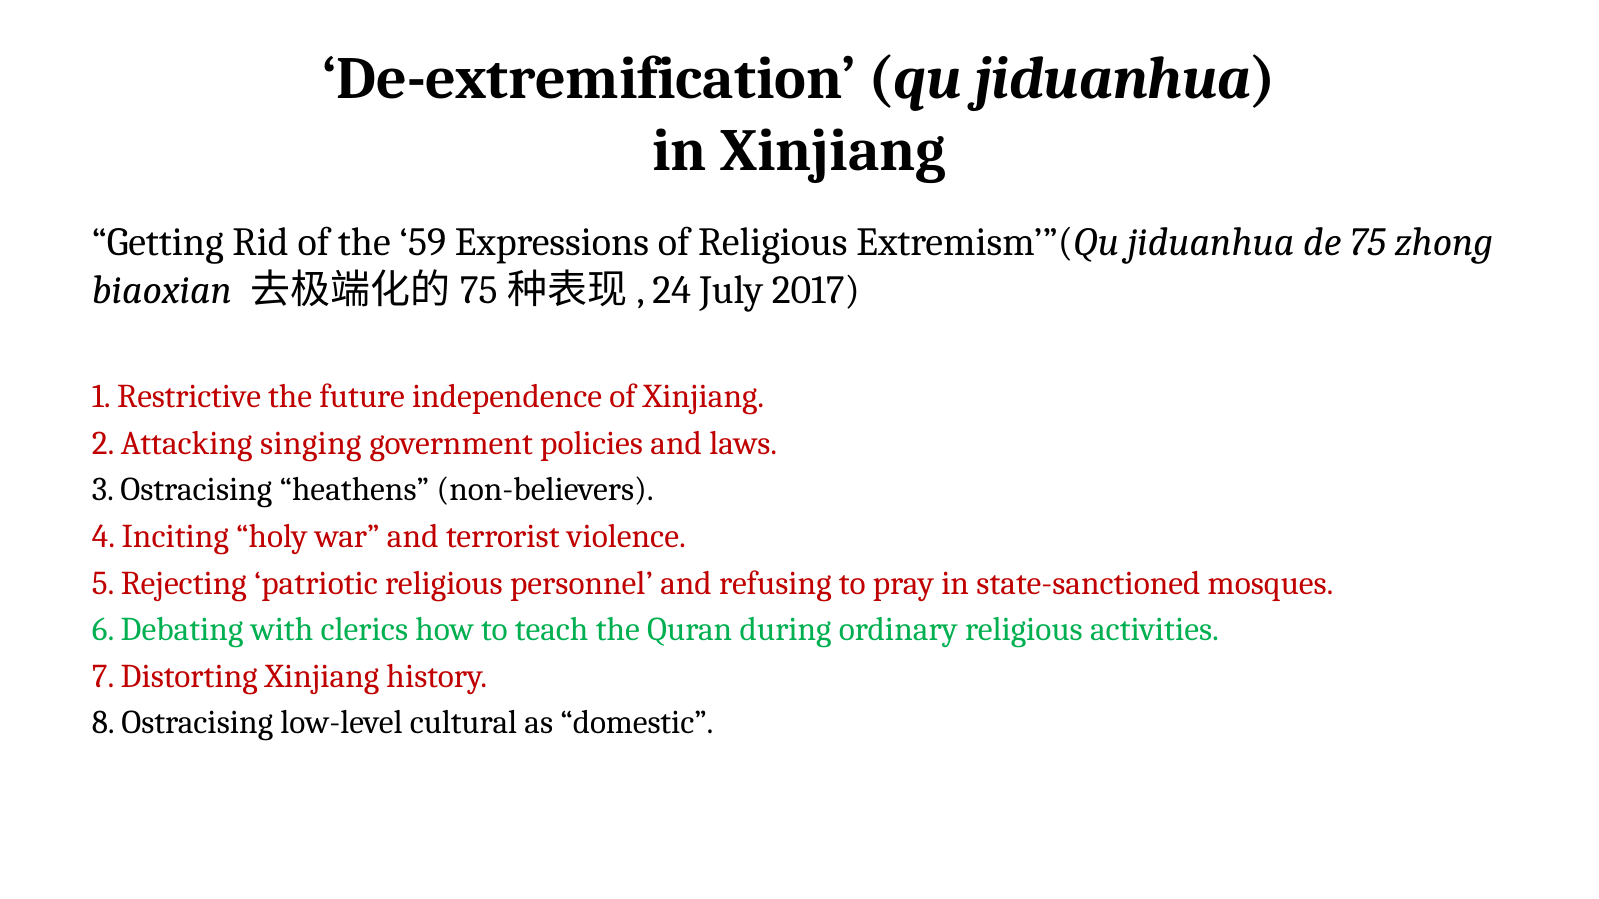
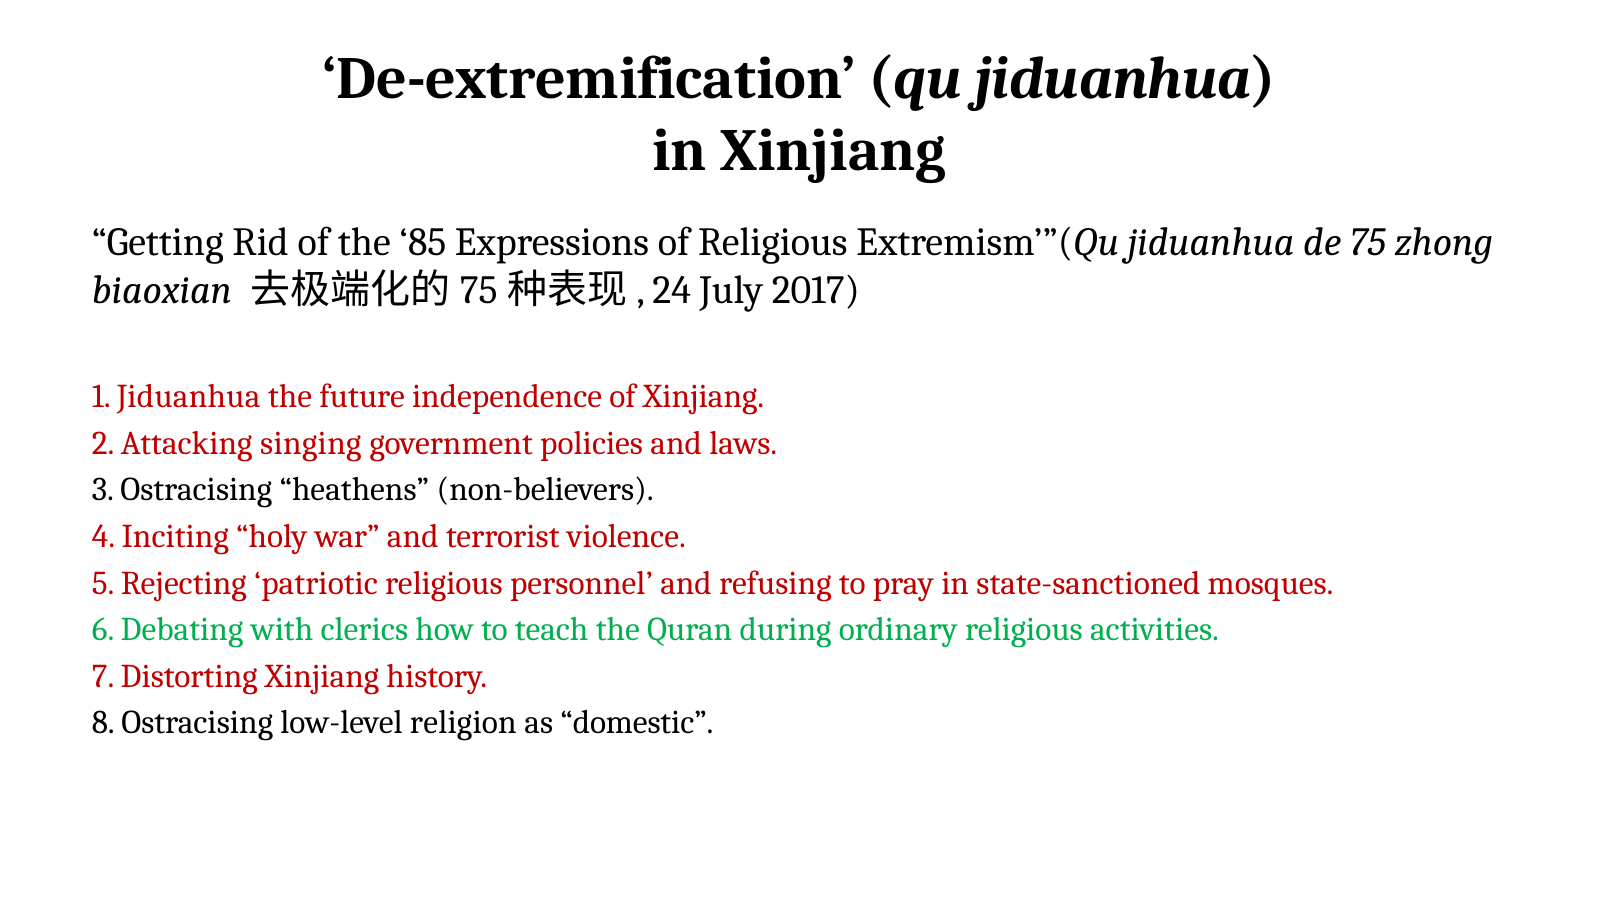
59: 59 -> 85
1 Restrictive: Restrictive -> Jiduanhua
cultural: cultural -> religion
